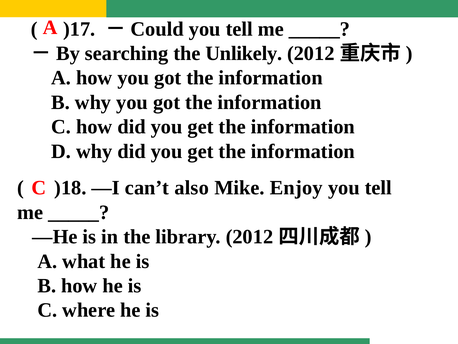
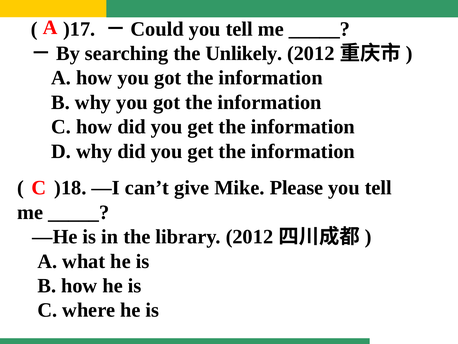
also: also -> give
Enjoy: Enjoy -> Please
